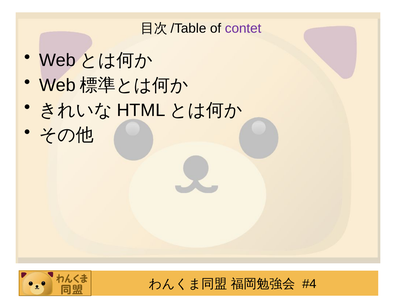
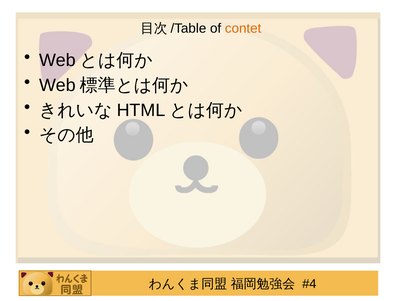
contet colour: purple -> orange
